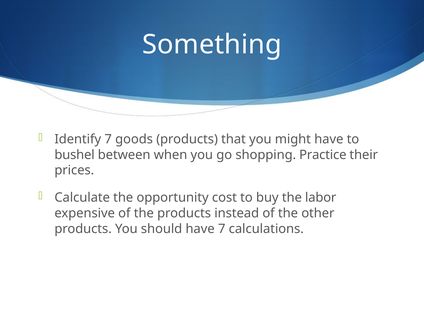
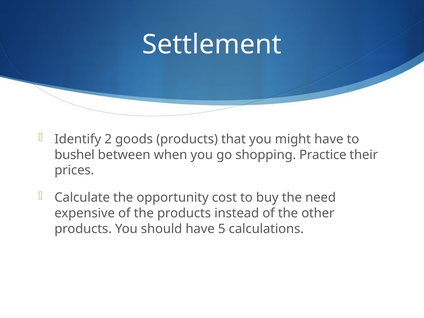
Something: Something -> Settlement
Identify 7: 7 -> 2
labor: labor -> need
have 7: 7 -> 5
